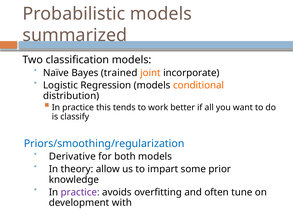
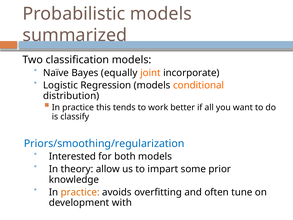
trained: trained -> equally
Derivative: Derivative -> Interested
practice at (80, 192) colour: purple -> orange
